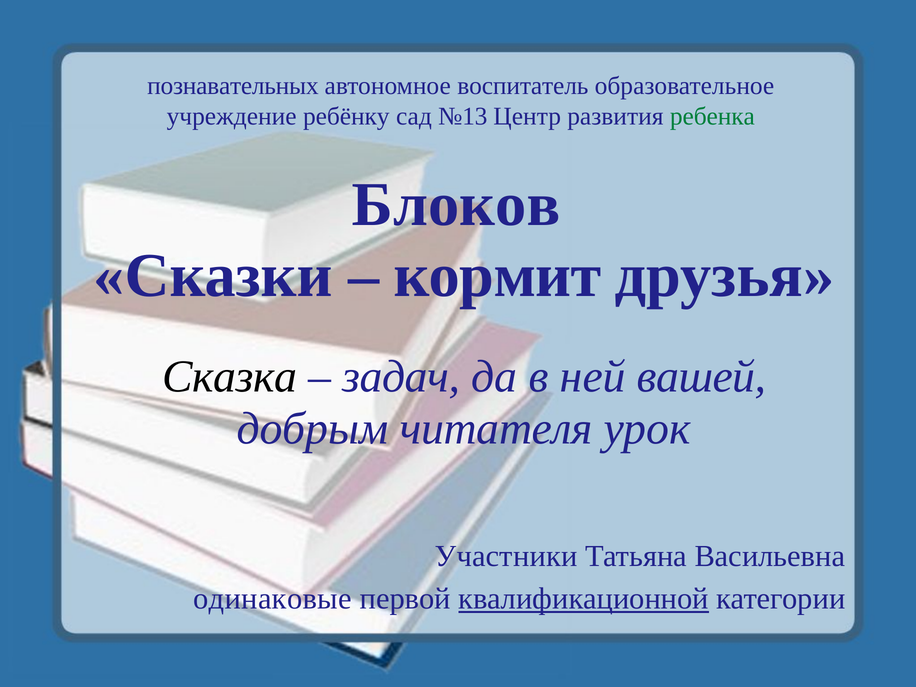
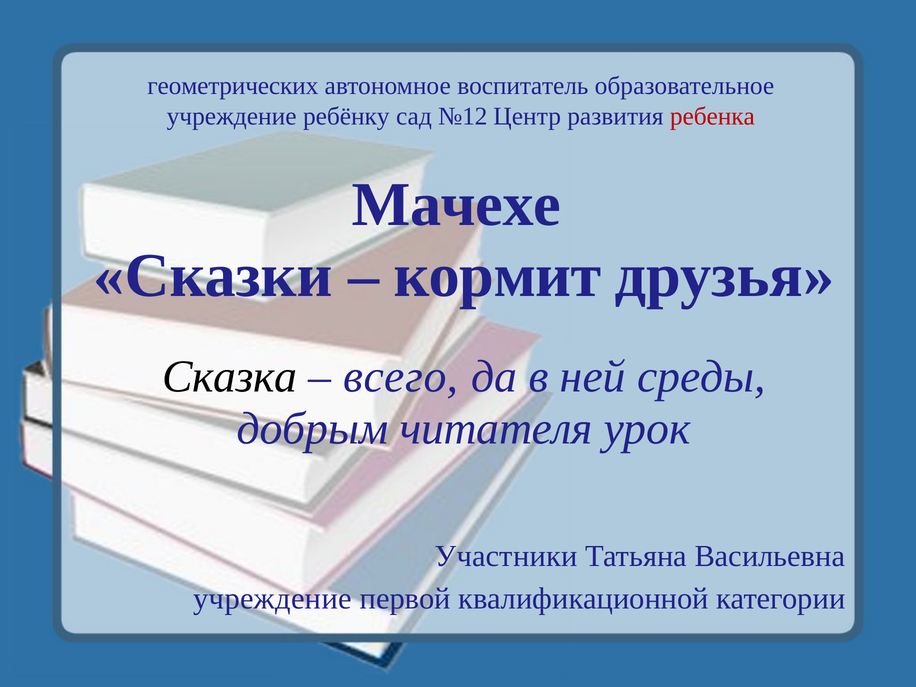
познавательных: познавательных -> геометрических
№13: №13 -> №12
ребенка colour: green -> red
Блоков: Блоков -> Мачехе
задач: задач -> всего
вашей: вашей -> среды
одинаковые at (273, 599): одинаковые -> учреждение
квалификационной underline: present -> none
